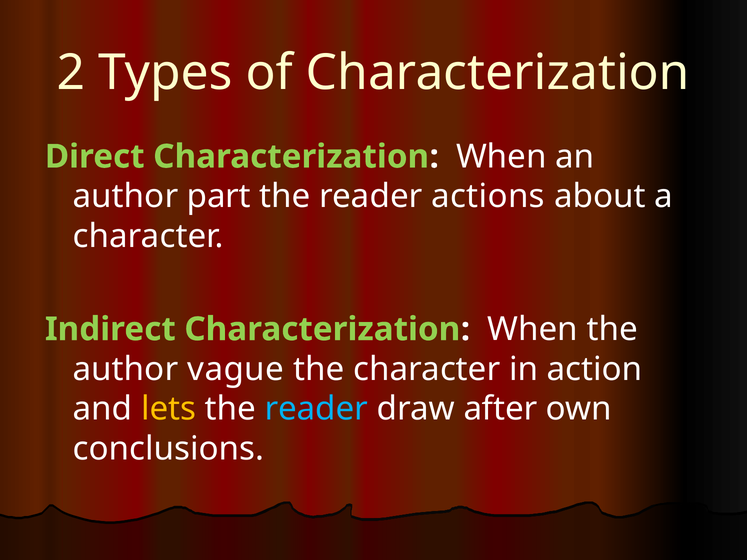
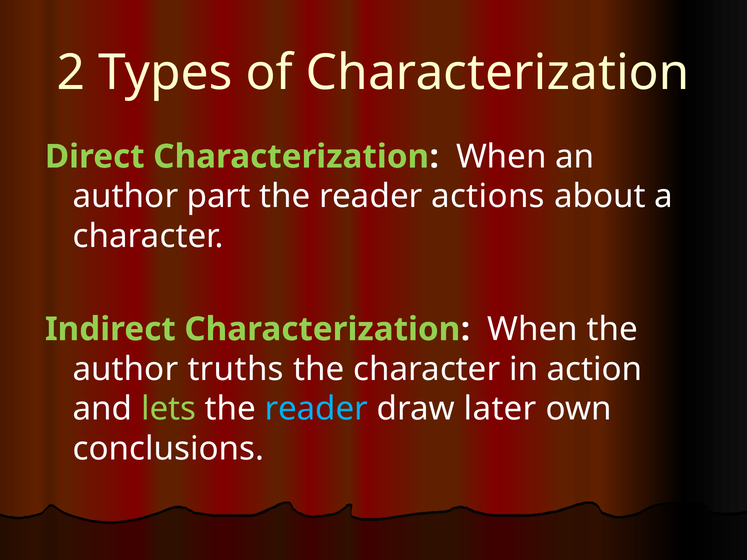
vague: vague -> truths
lets colour: yellow -> light green
after: after -> later
